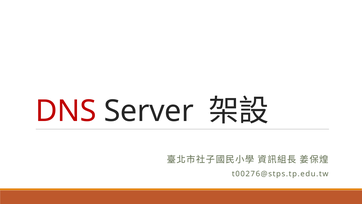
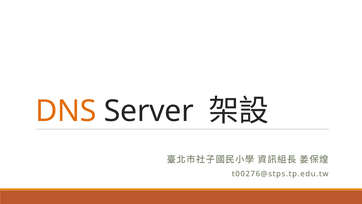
DNS colour: red -> orange
